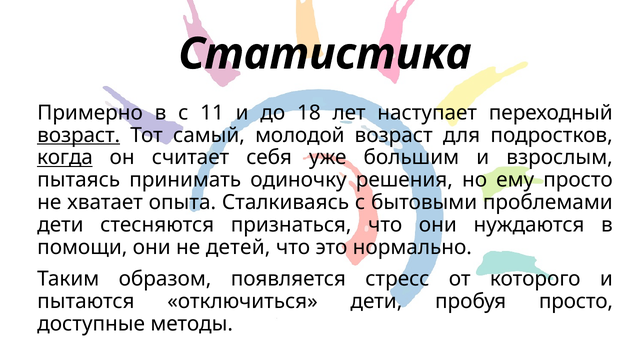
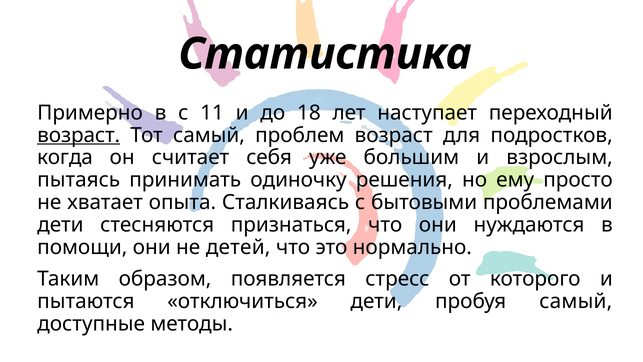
молодой: молодой -> проблем
когда underline: present -> none
пробуя просто: просто -> самый
